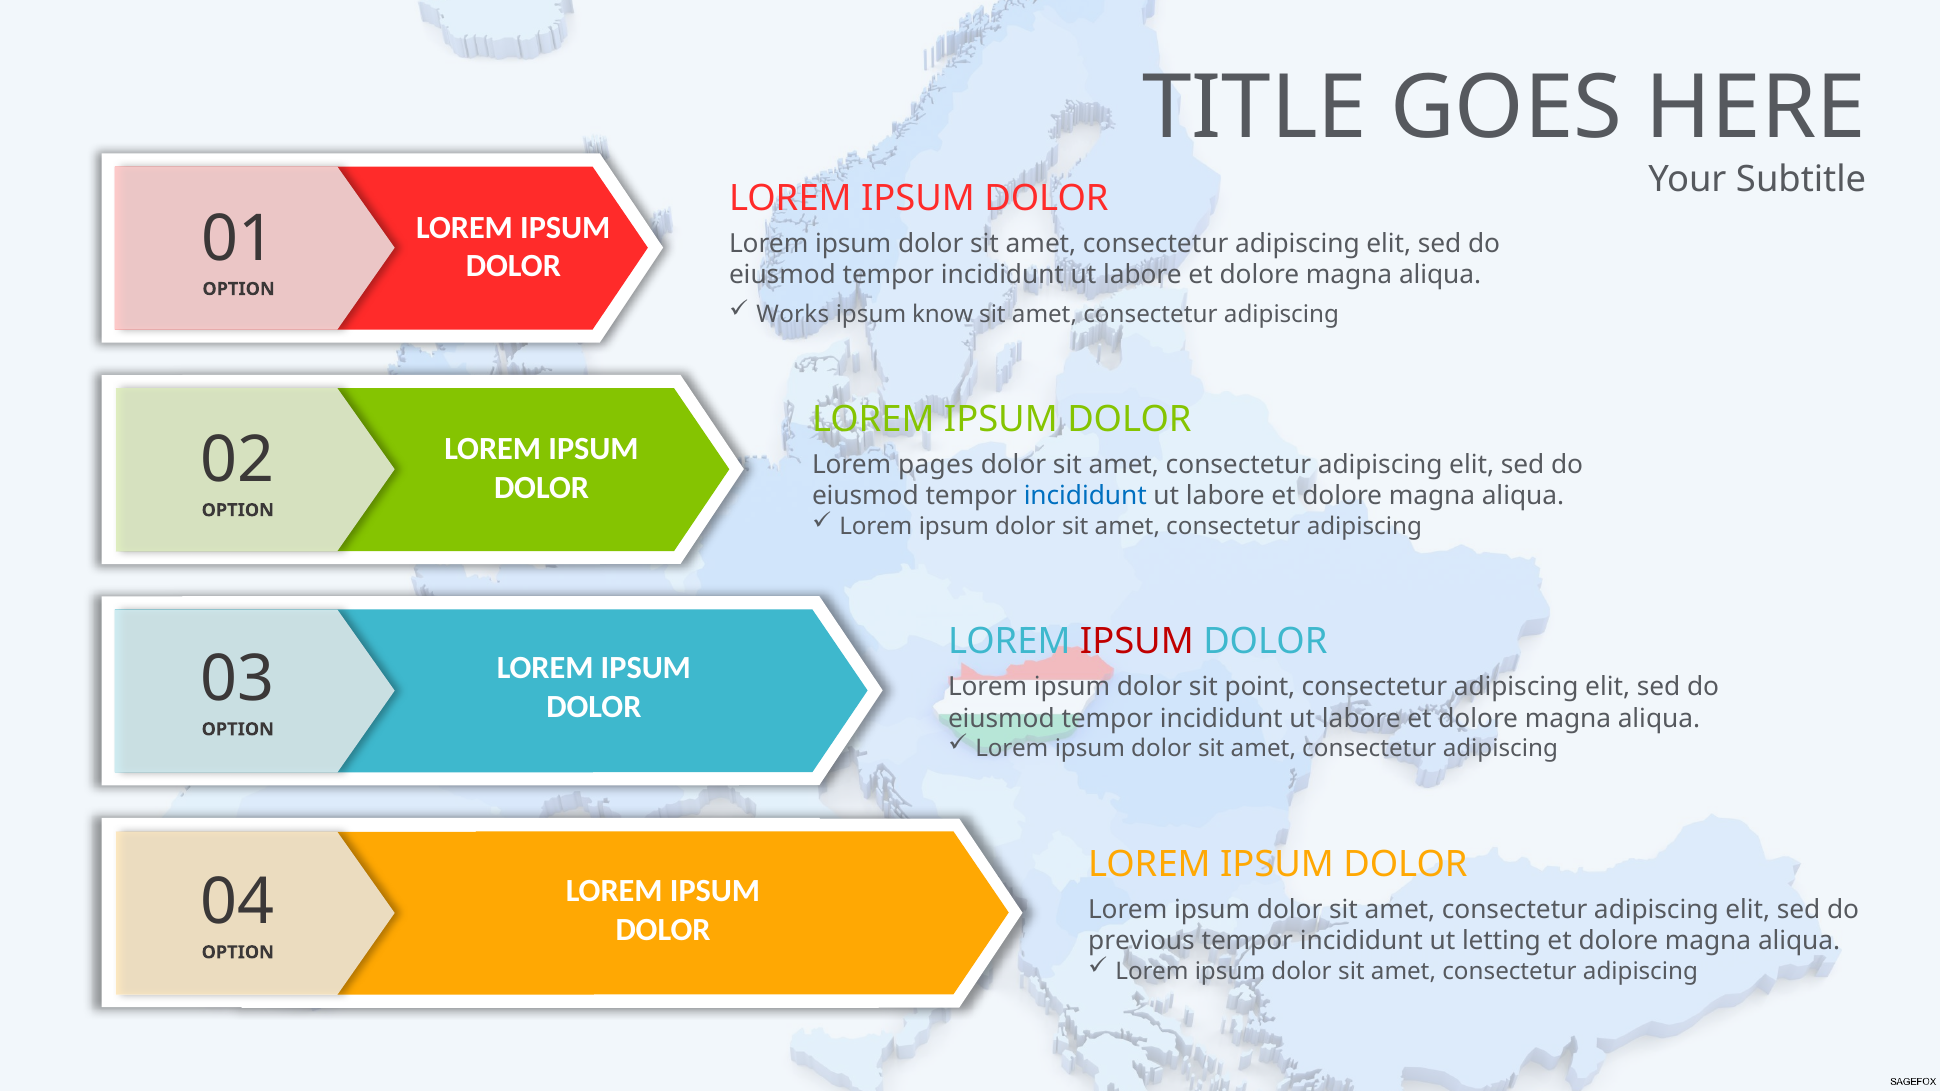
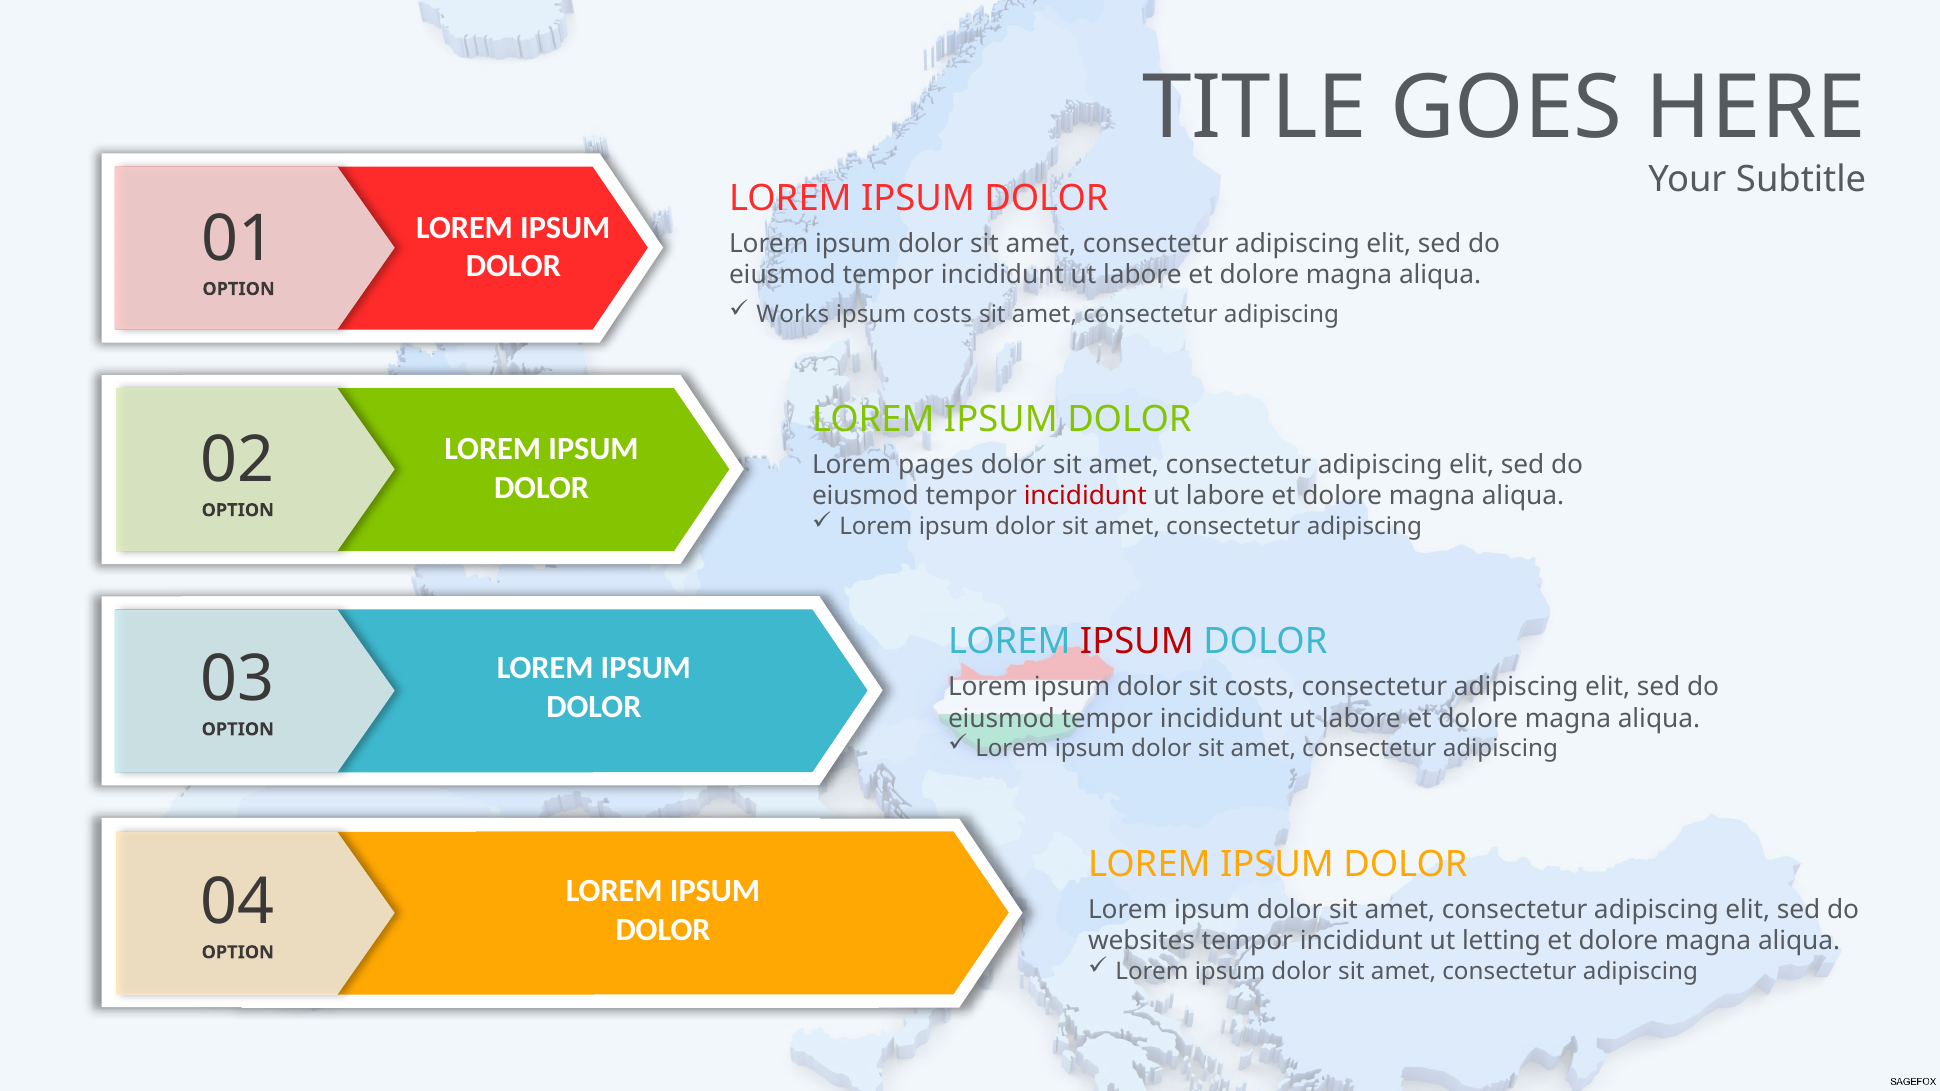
ipsum know: know -> costs
incididunt at (1085, 496) colour: blue -> red
sit point: point -> costs
previous: previous -> websites
